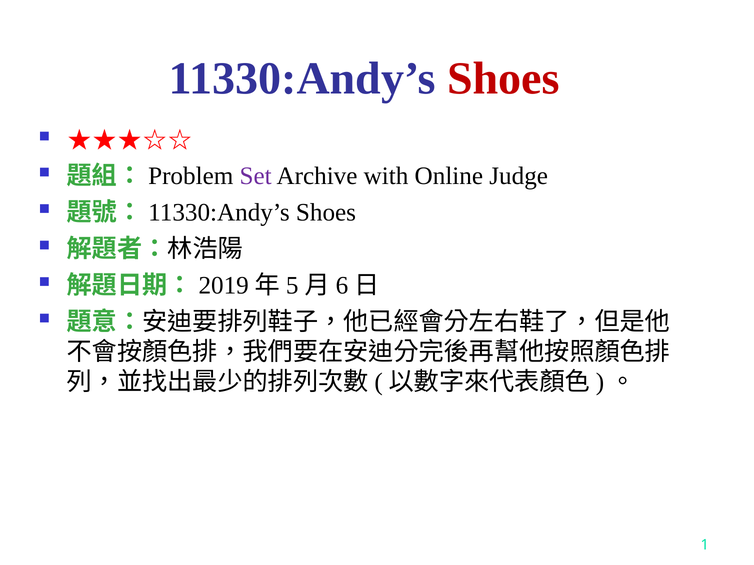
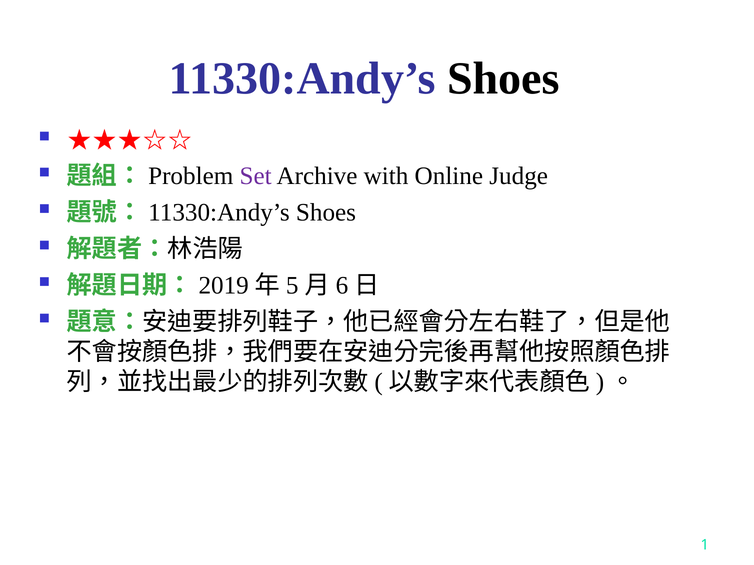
Shoes at (503, 79) colour: red -> black
